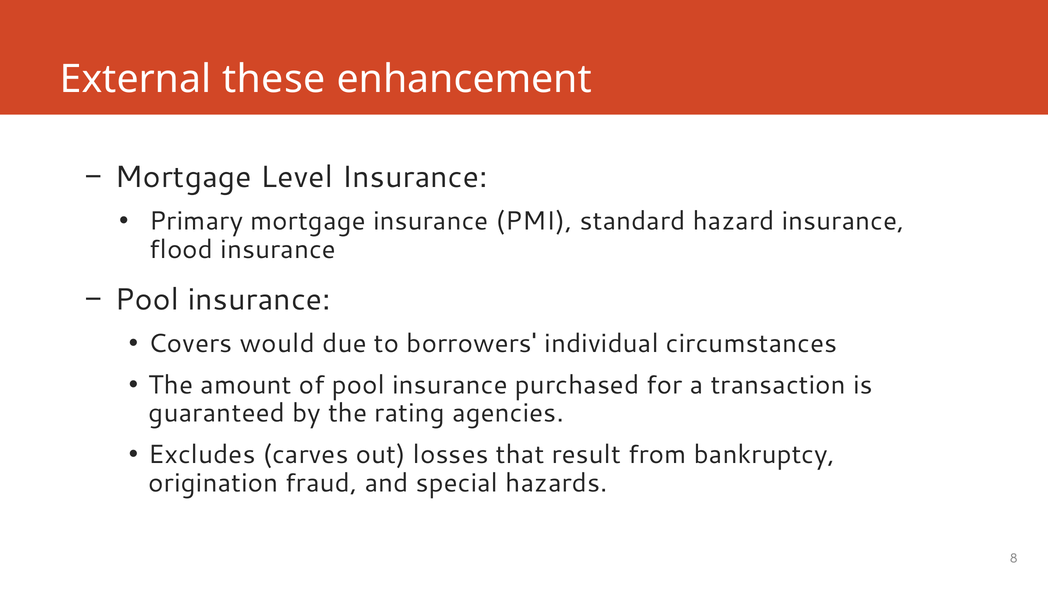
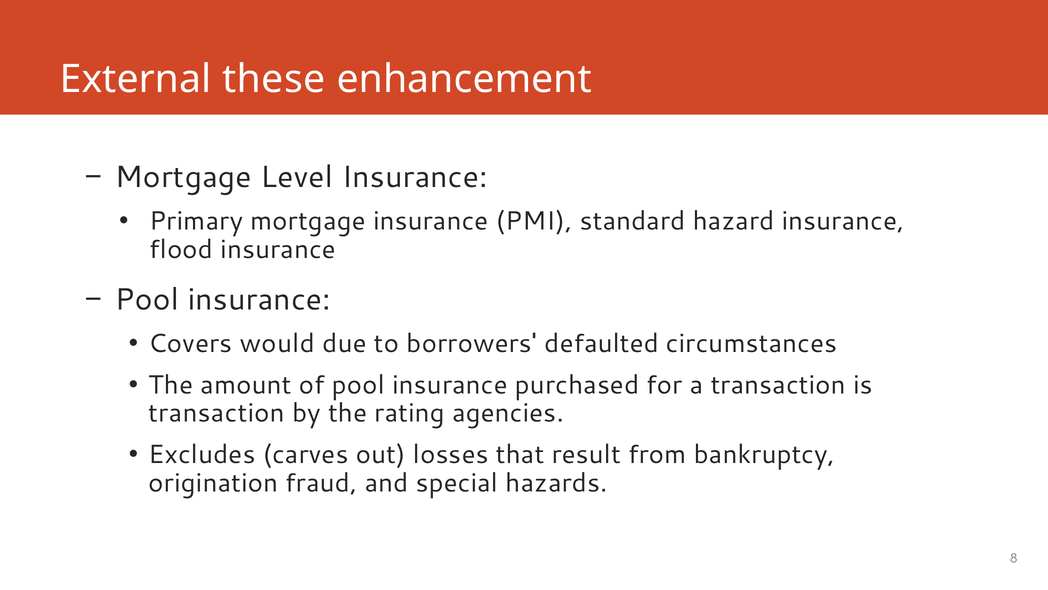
individual: individual -> defaulted
guaranteed at (217, 413): guaranteed -> transaction
